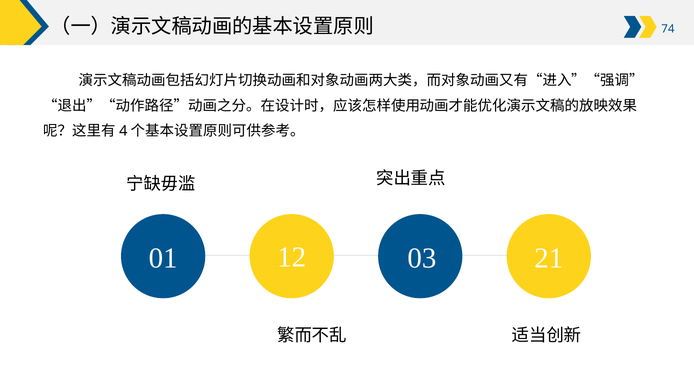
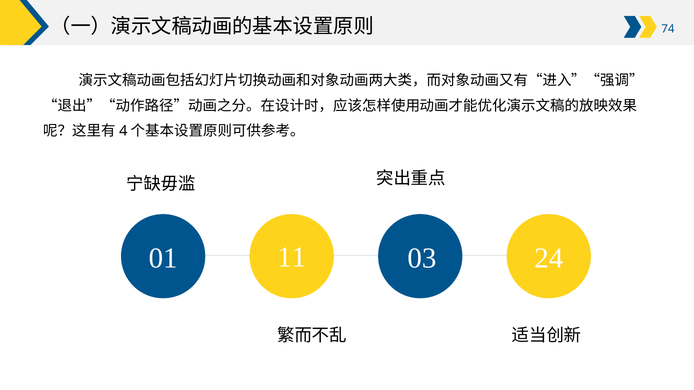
12: 12 -> 11
21: 21 -> 24
